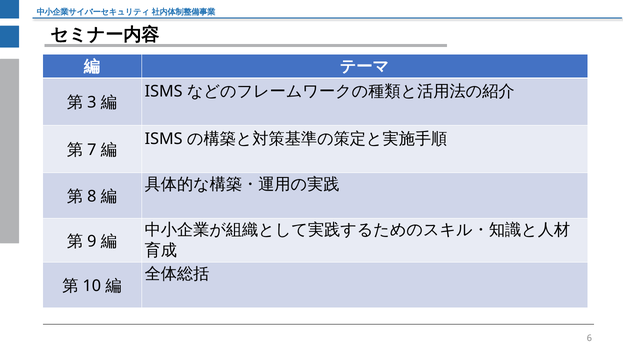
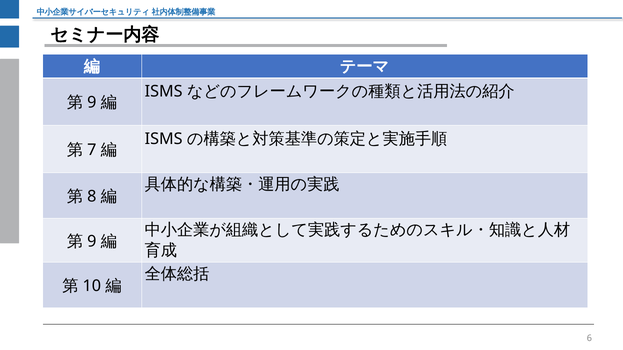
3 at (92, 103): 3 -> 9
